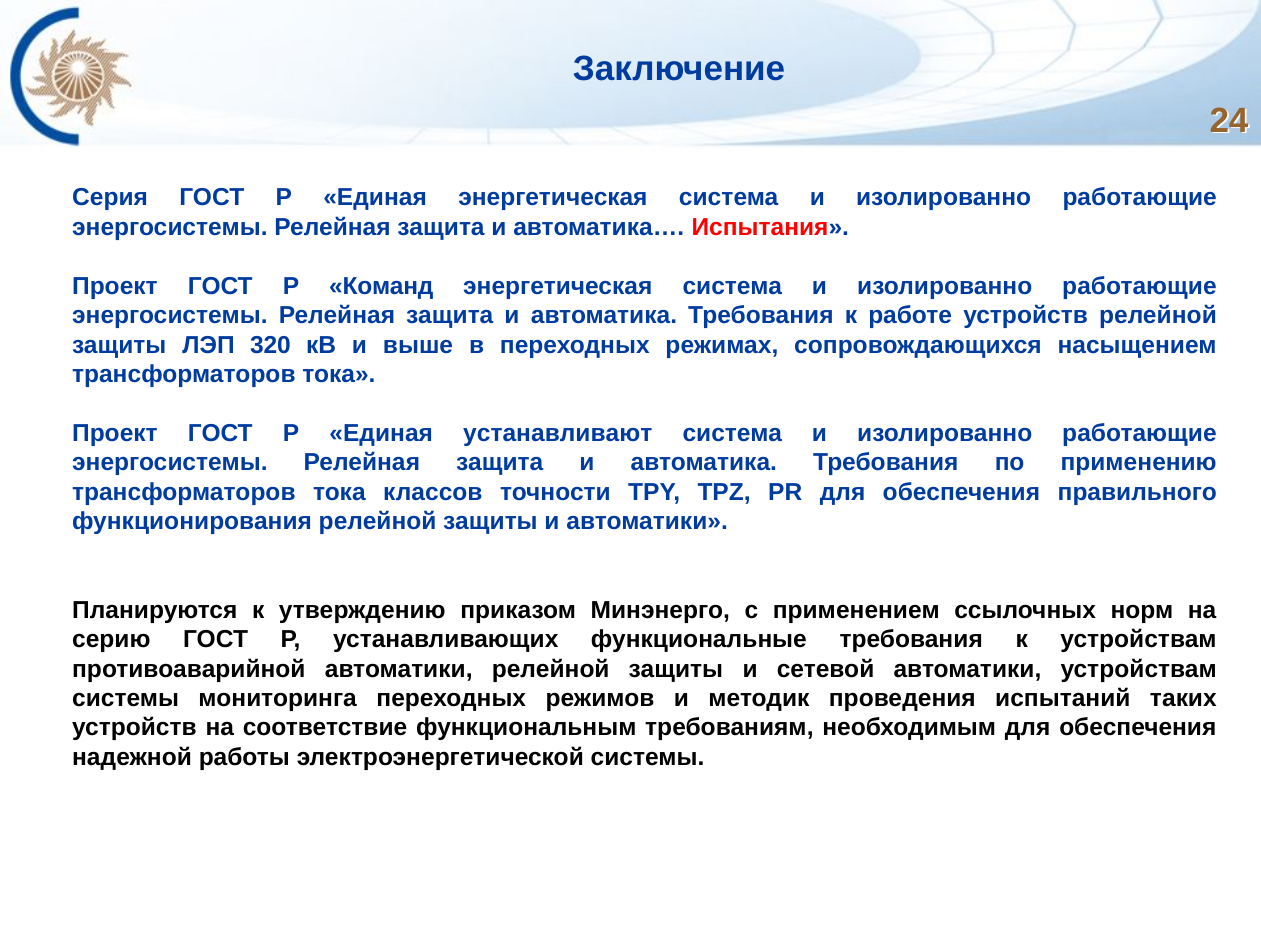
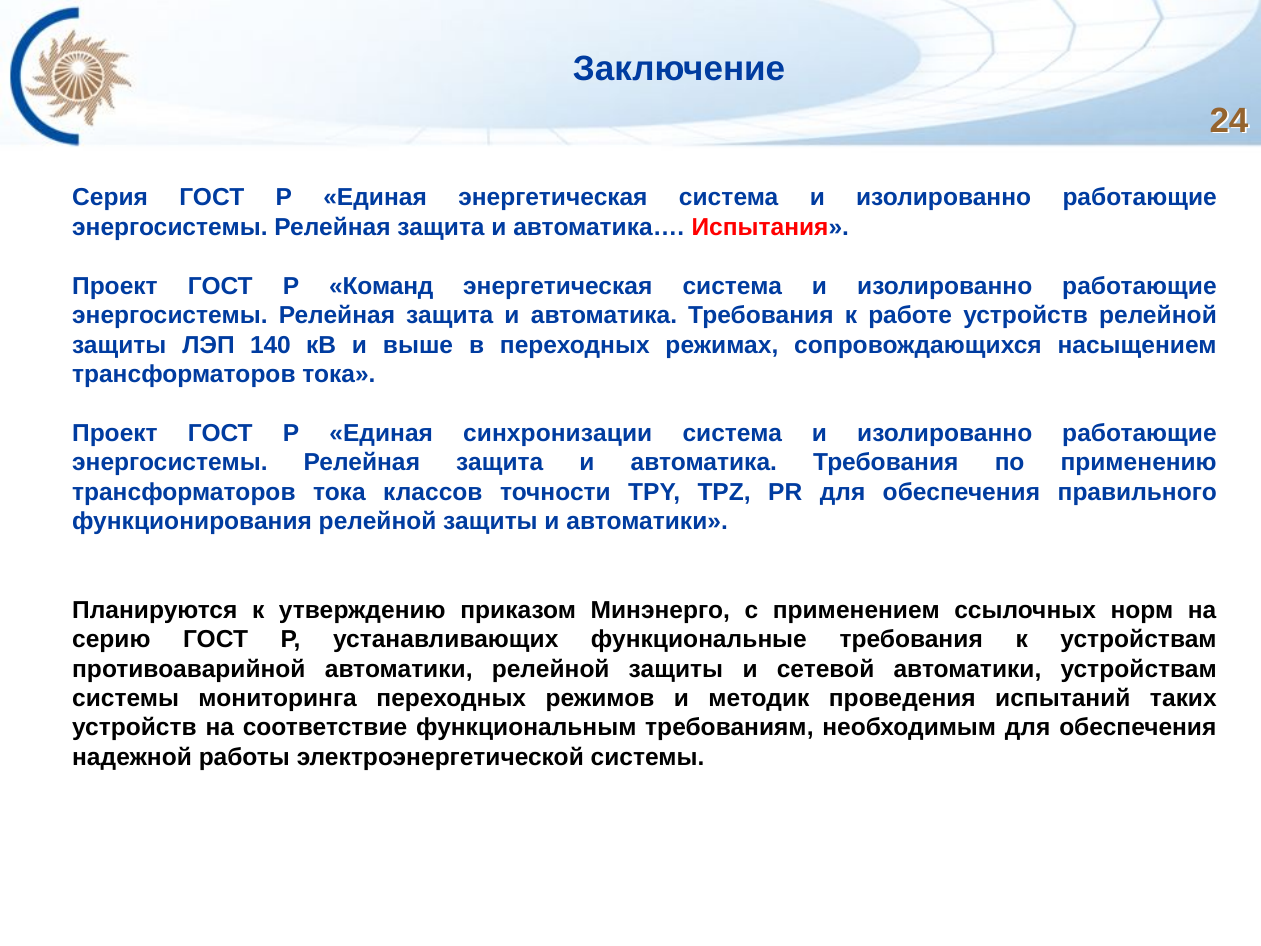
320: 320 -> 140
устанавливают: устанавливают -> синхронизации
